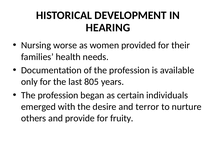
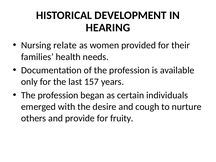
worse: worse -> relate
805: 805 -> 157
terror: terror -> cough
